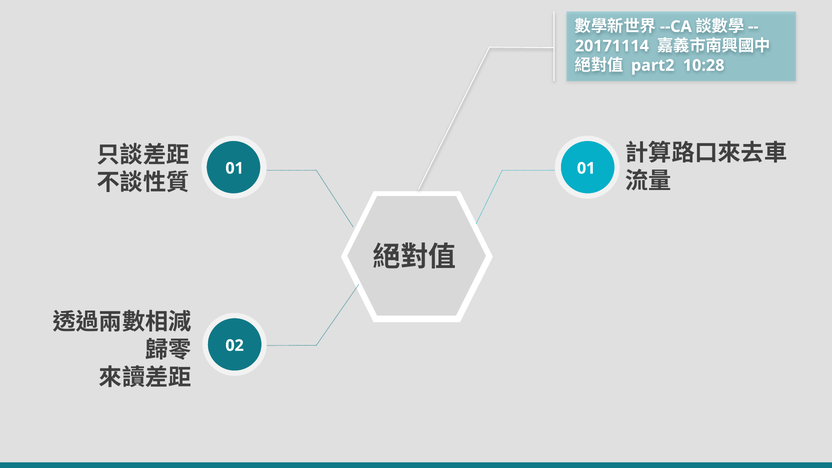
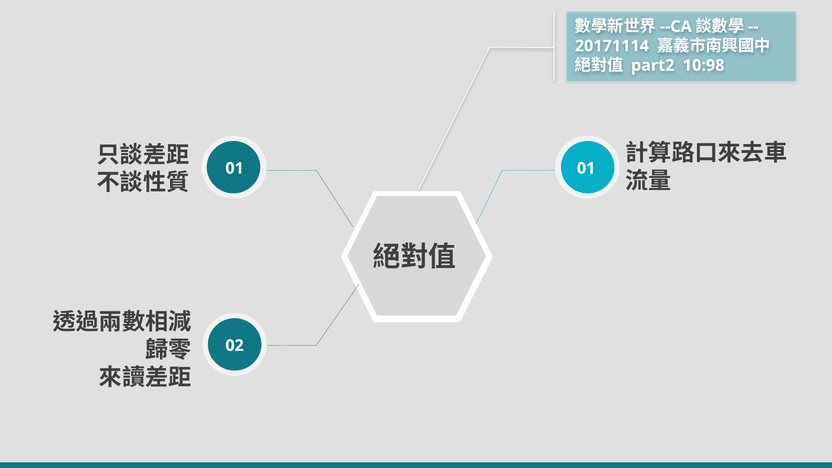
10:28: 10:28 -> 10:98
